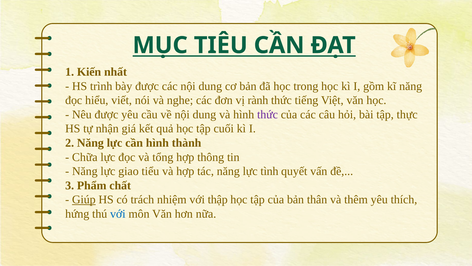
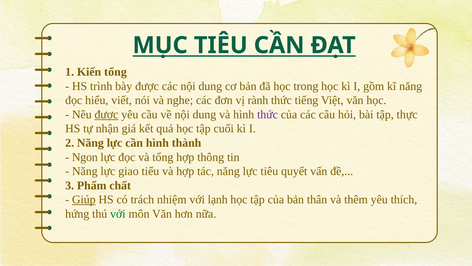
Kiến nhất: nhất -> tổng
được at (106, 114) underline: none -> present
Chữa: Chữa -> Ngon
lực tình: tình -> tiêu
thập: thập -> lạnh
với at (118, 213) colour: blue -> green
